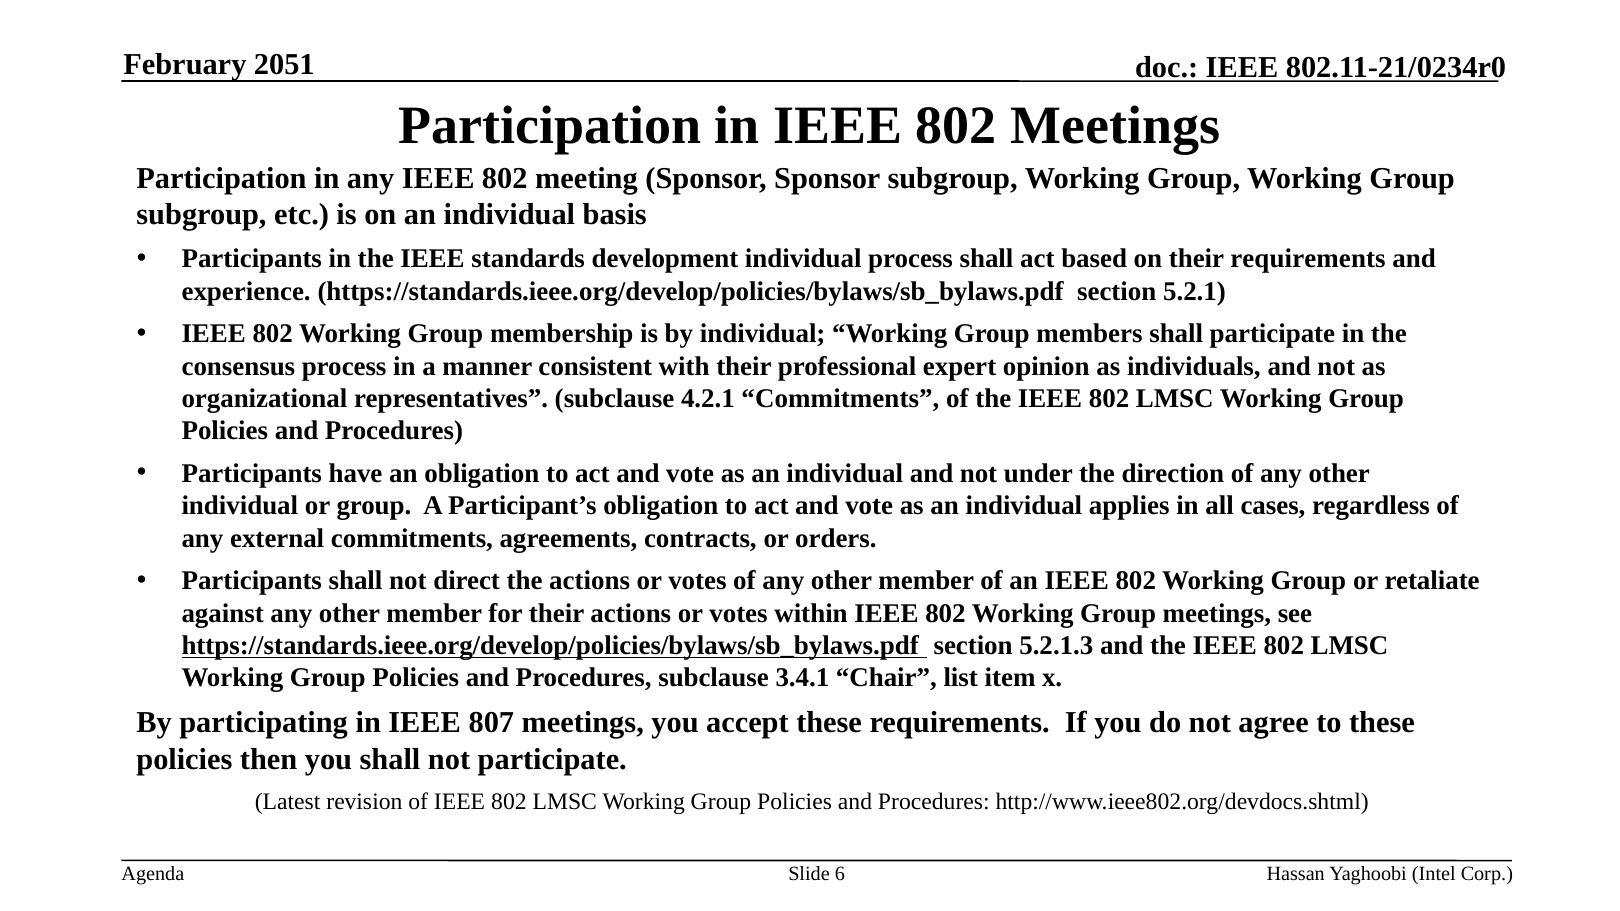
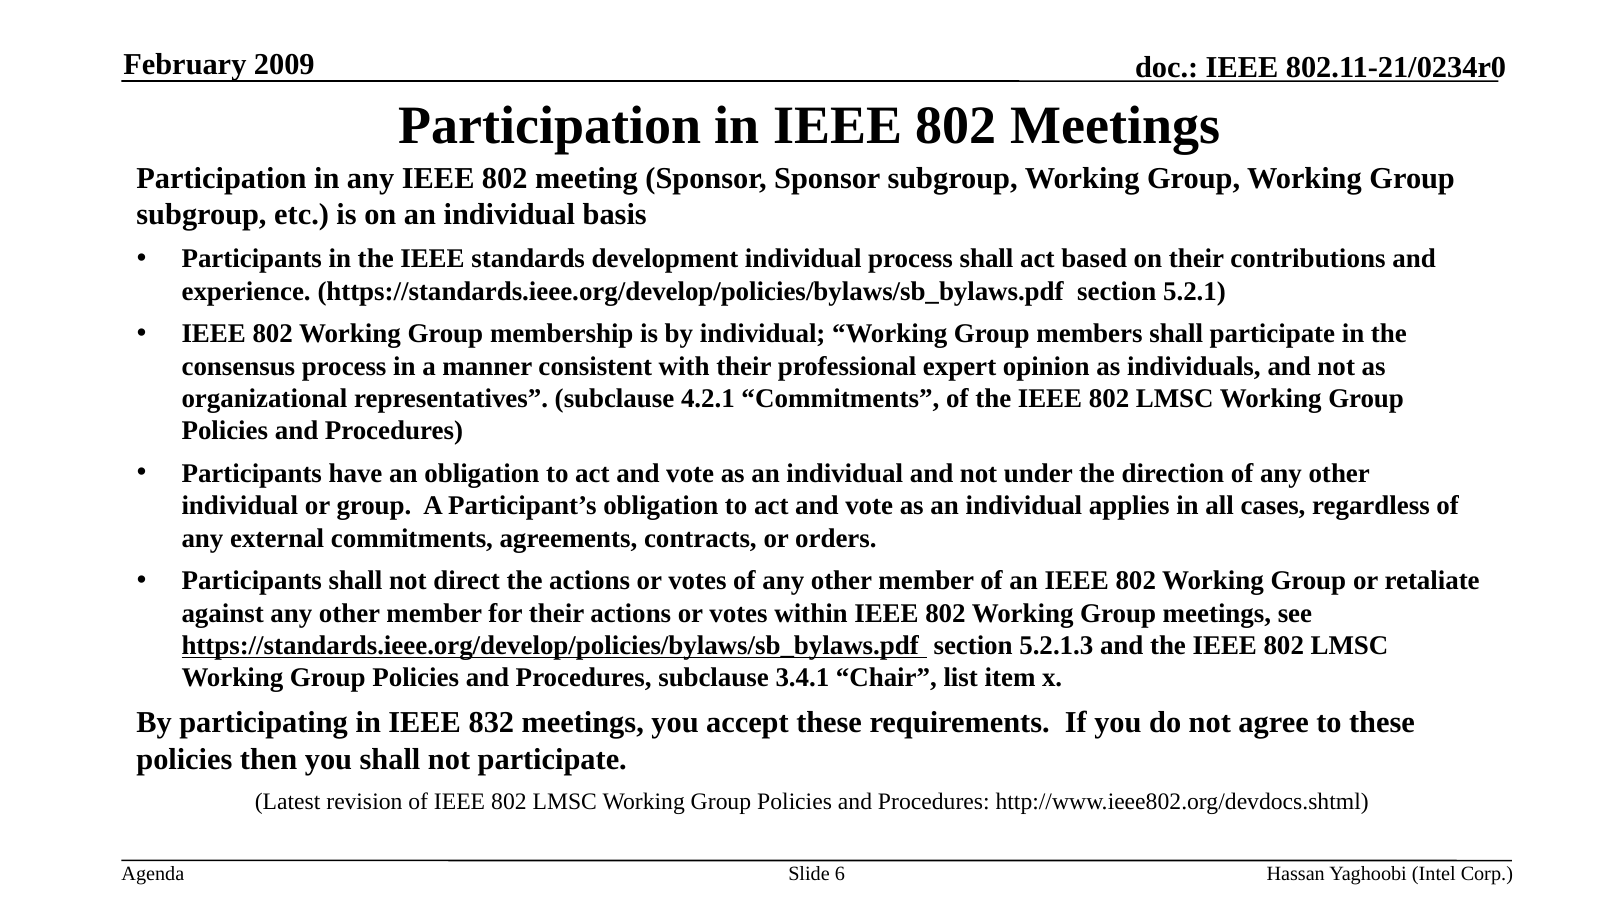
2051: 2051 -> 2009
their requirements: requirements -> contributions
807: 807 -> 832
